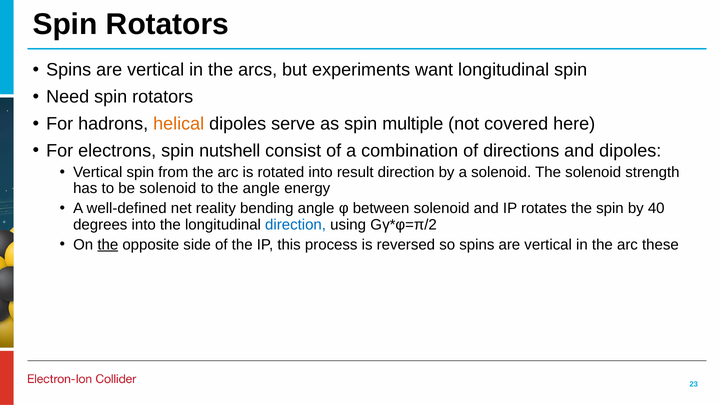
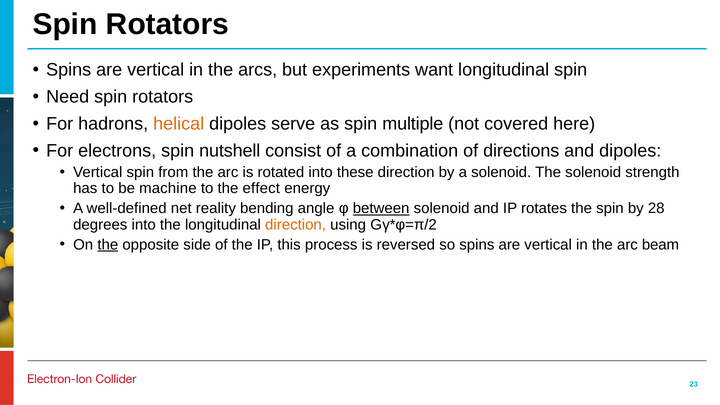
result: result -> these
be solenoid: solenoid -> machine
the angle: angle -> effect
between underline: none -> present
40: 40 -> 28
direction at (296, 225) colour: blue -> orange
these: these -> beam
